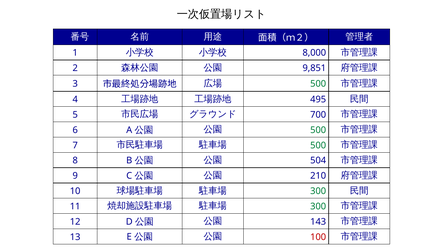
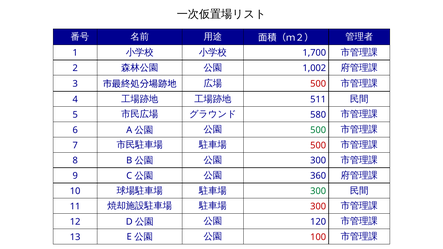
8,000: 8,000 -> 1,700
9,851: 9,851 -> 1,002
500 at (318, 84) colour: green -> red
495: 495 -> 511
700: 700 -> 580
500 at (318, 145) colour: green -> red
504 at (318, 161): 504 -> 300
210: 210 -> 360
300 at (318, 207) colour: green -> red
143: 143 -> 120
